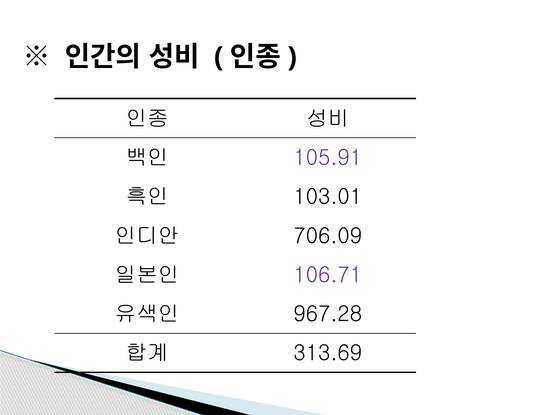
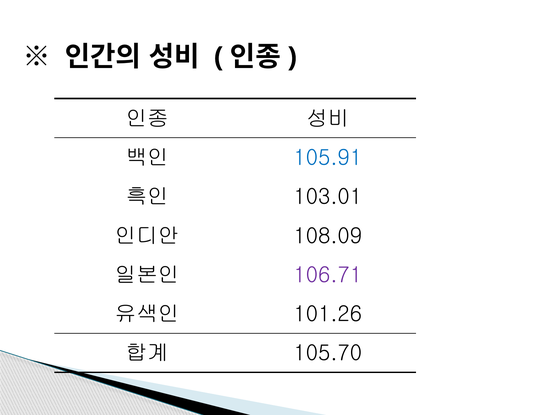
105.91 colour: purple -> blue
706.09: 706.09 -> 108.09
967.28: 967.28 -> 101.26
313.69: 313.69 -> 105.70
